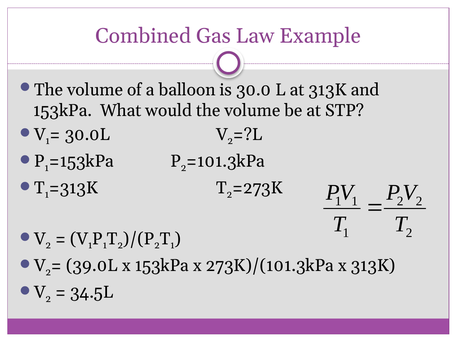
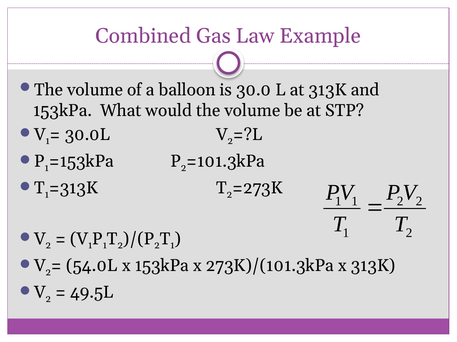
39.0L: 39.0L -> 54.0L
34.5L: 34.5L -> 49.5L
